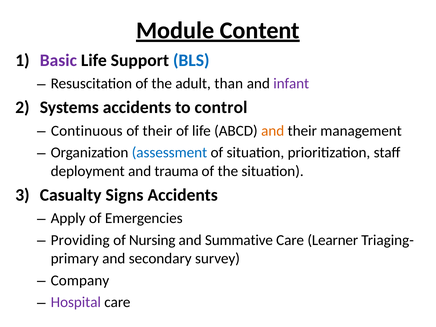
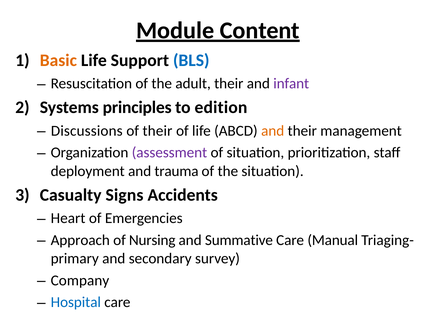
Basic colour: purple -> orange
adult than: than -> their
Systems accidents: accidents -> principles
control: control -> edition
Continuous: Continuous -> Discussions
assessment colour: blue -> purple
Apply: Apply -> Heart
Providing: Providing -> Approach
Learner: Learner -> Manual
Hospital colour: purple -> blue
